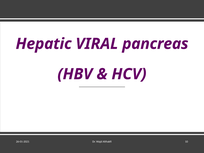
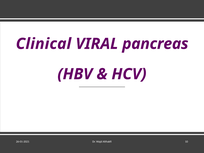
Hepatic: Hepatic -> Clinical
